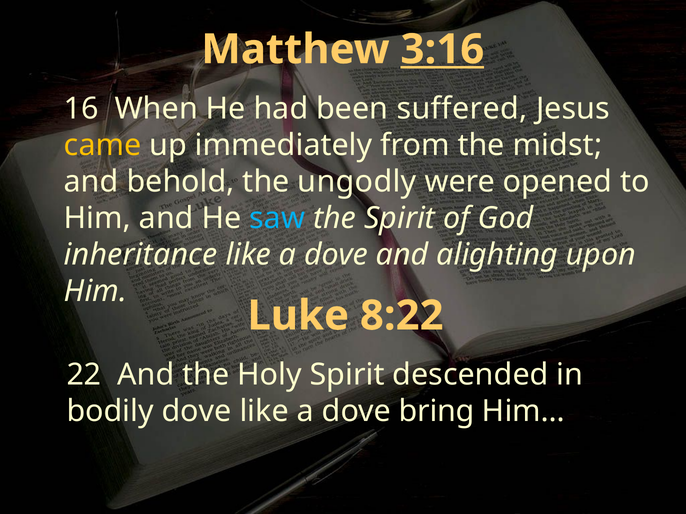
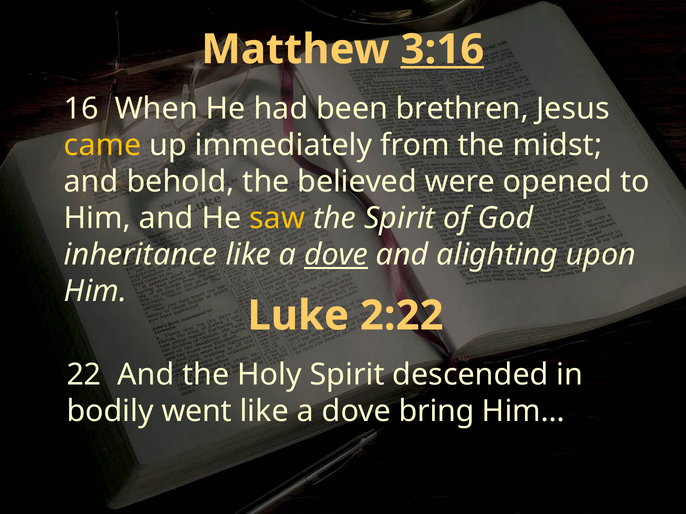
suffered: suffered -> brethren
ungodly: ungodly -> believed
saw colour: light blue -> yellow
dove at (336, 255) underline: none -> present
8:22: 8:22 -> 2:22
bodily dove: dove -> went
